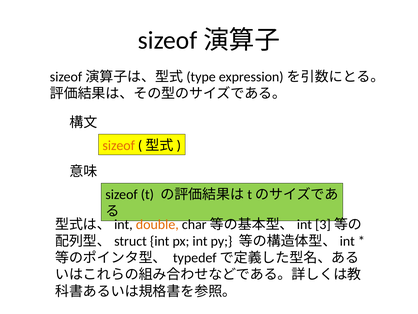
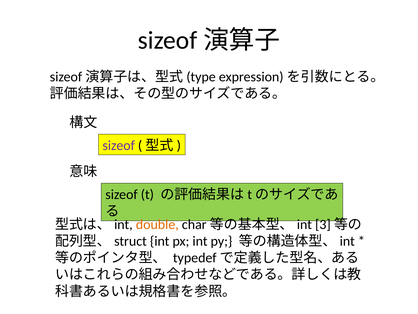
sizeof at (119, 145) colour: orange -> purple
